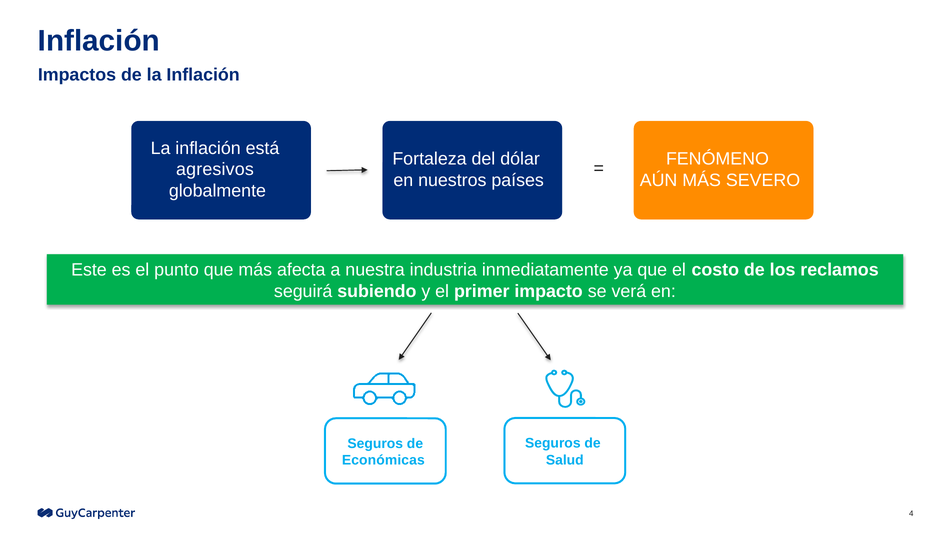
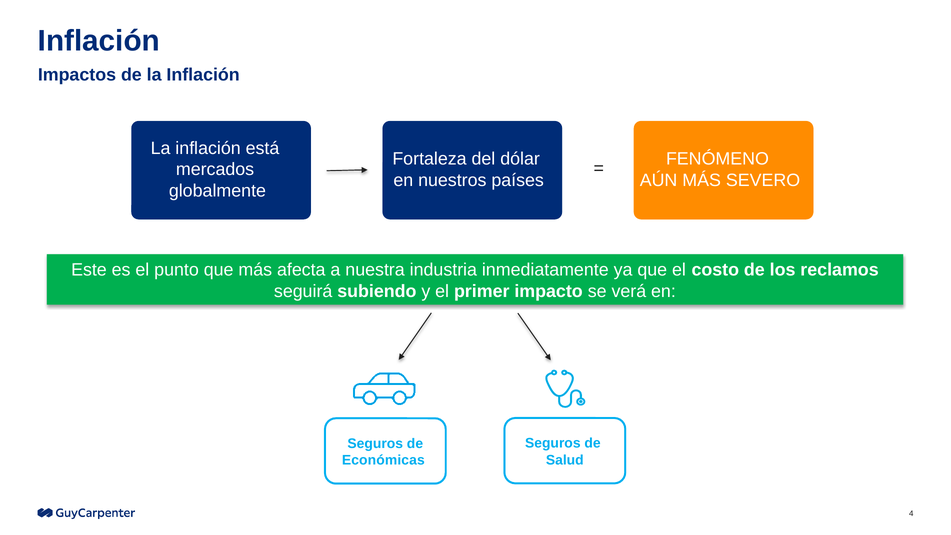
agresivos: agresivos -> mercados
